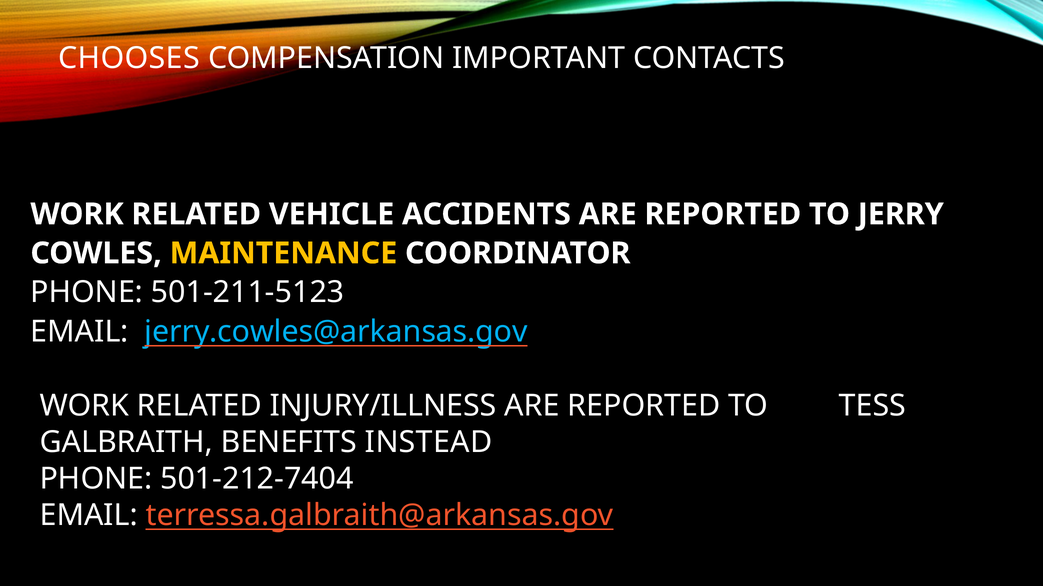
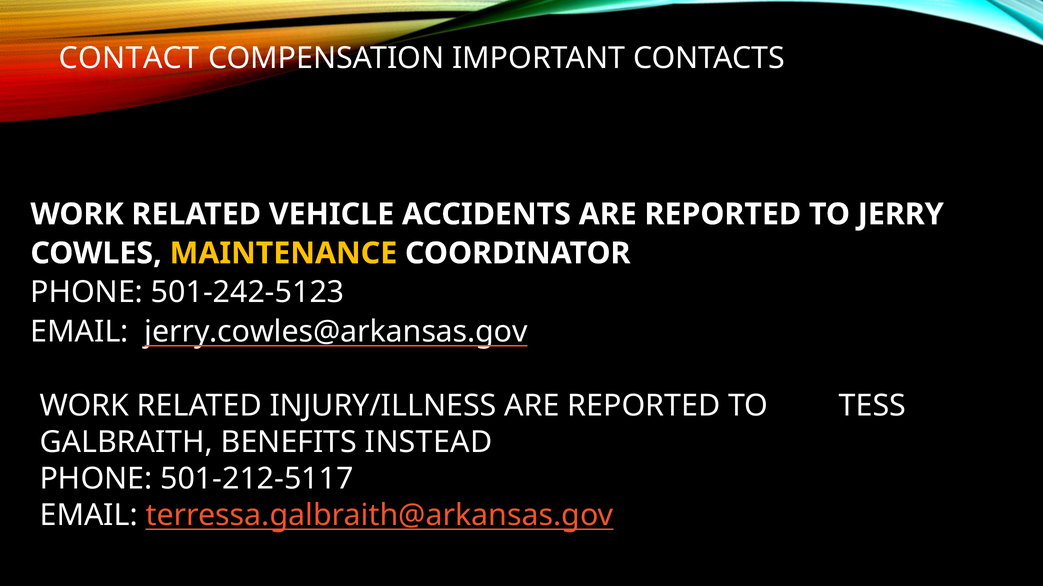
CHOOSES: CHOOSES -> CONTACT
501-211-5123: 501-211-5123 -> 501-242-5123
jerry.cowles@arkansas.gov colour: light blue -> white
501-212-7404: 501-212-7404 -> 501-212-5117
